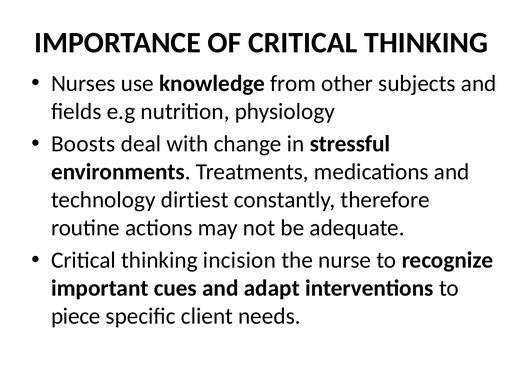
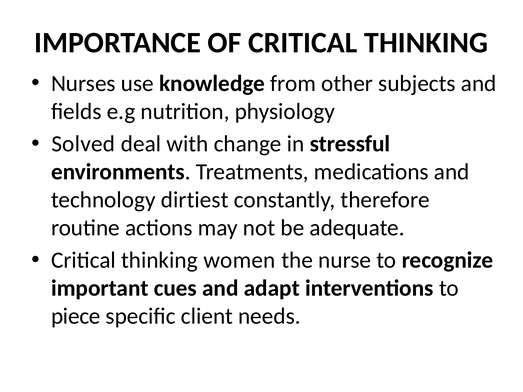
Boosts: Boosts -> Solved
incision: incision -> women
